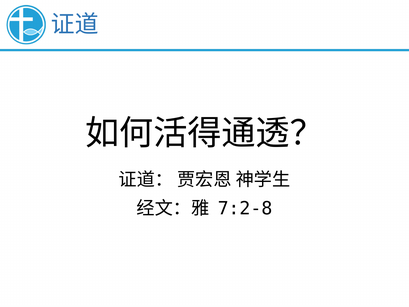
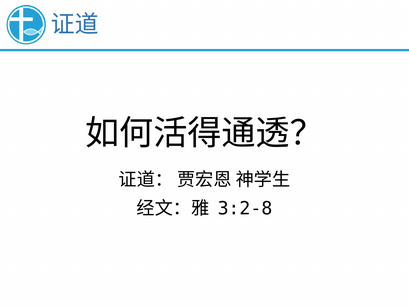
7:2-8: 7:2-8 -> 3:2-8
